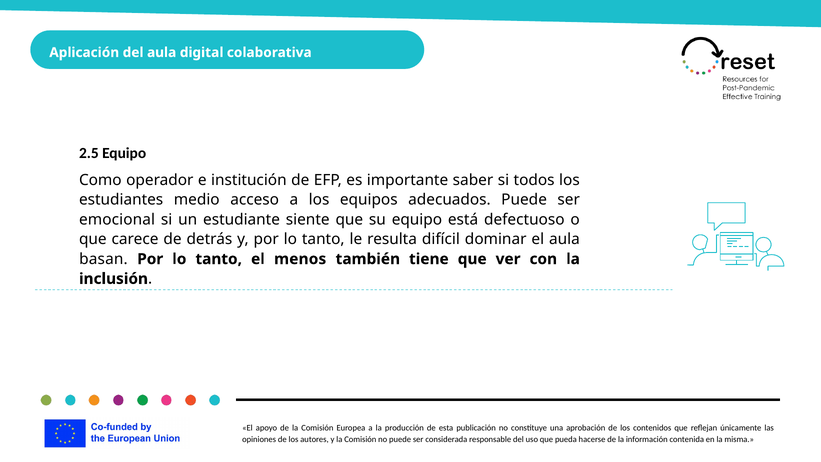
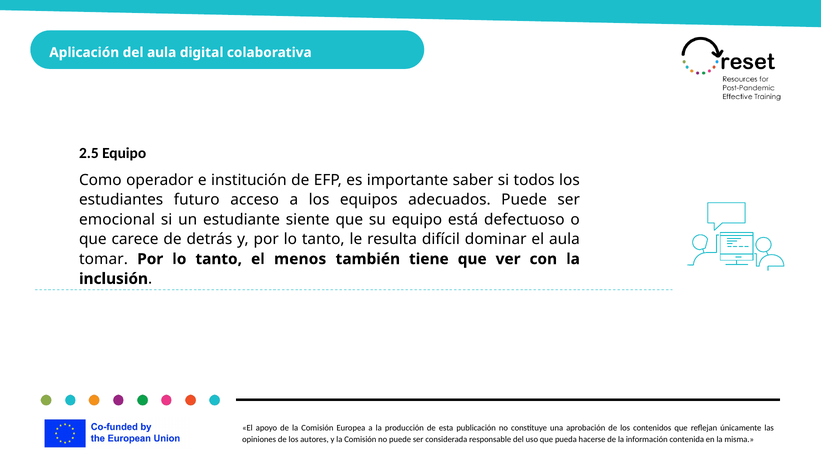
medio: medio -> futuro
basan: basan -> tomar
